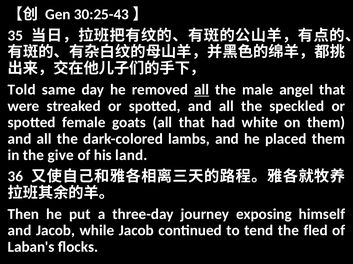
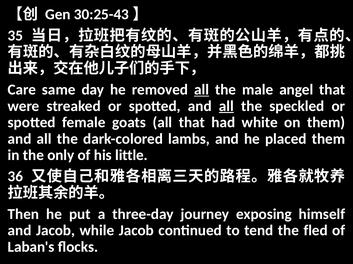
Told: Told -> Care
all at (226, 106) underline: none -> present
give: give -> only
land: land -> little
